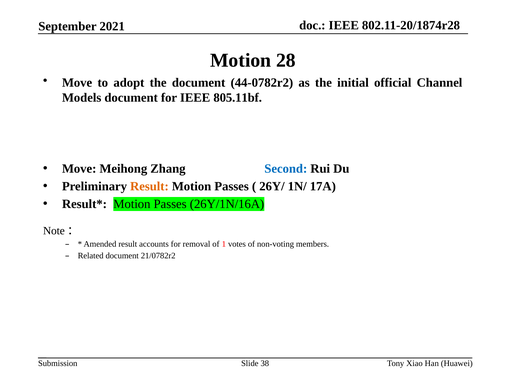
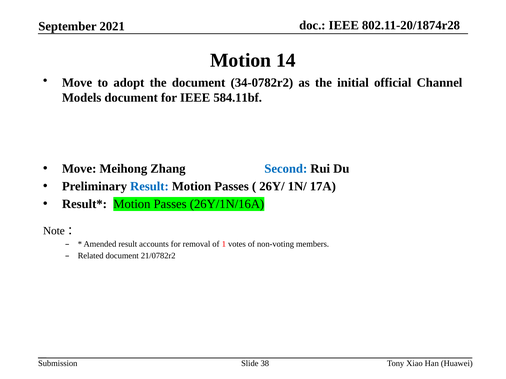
28: 28 -> 14
44-0782r2: 44-0782r2 -> 34-0782r2
805.11bf: 805.11bf -> 584.11bf
Result at (149, 187) colour: orange -> blue
